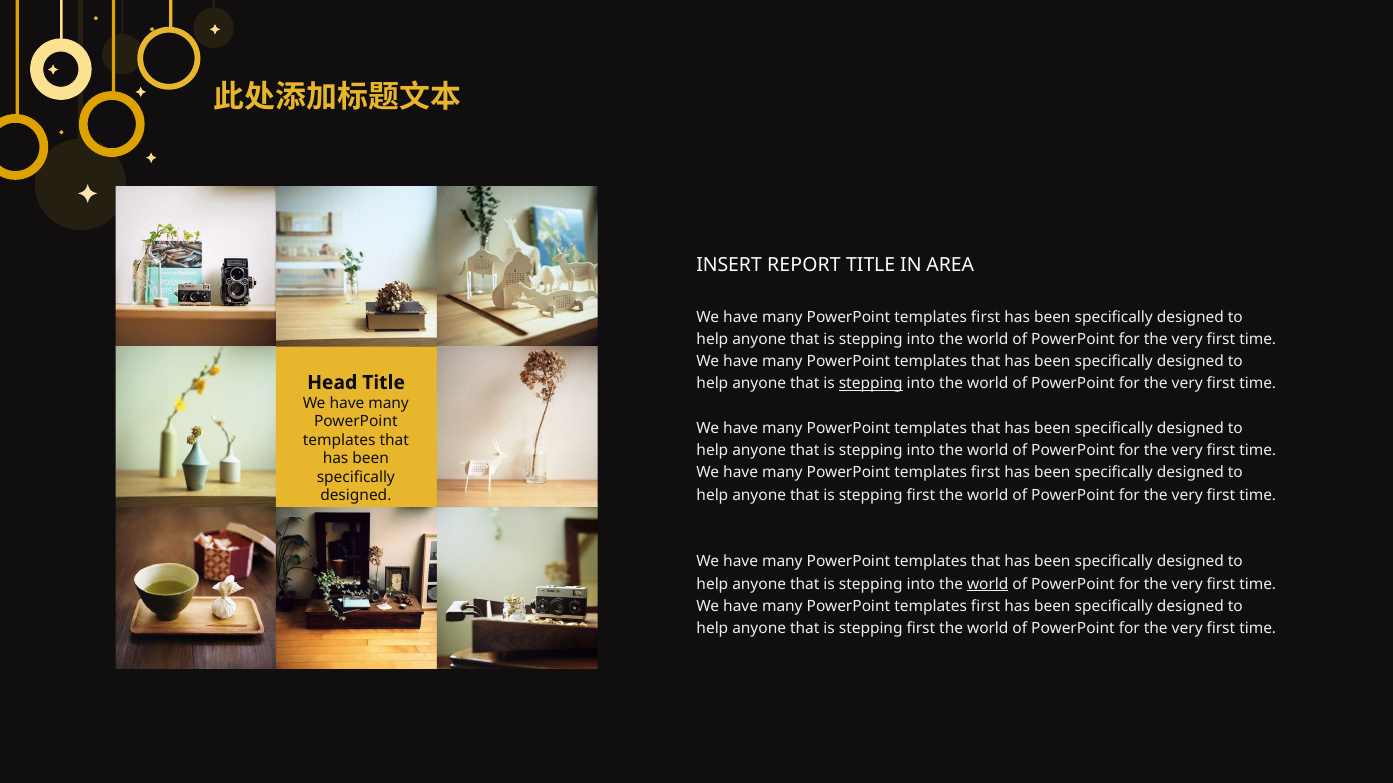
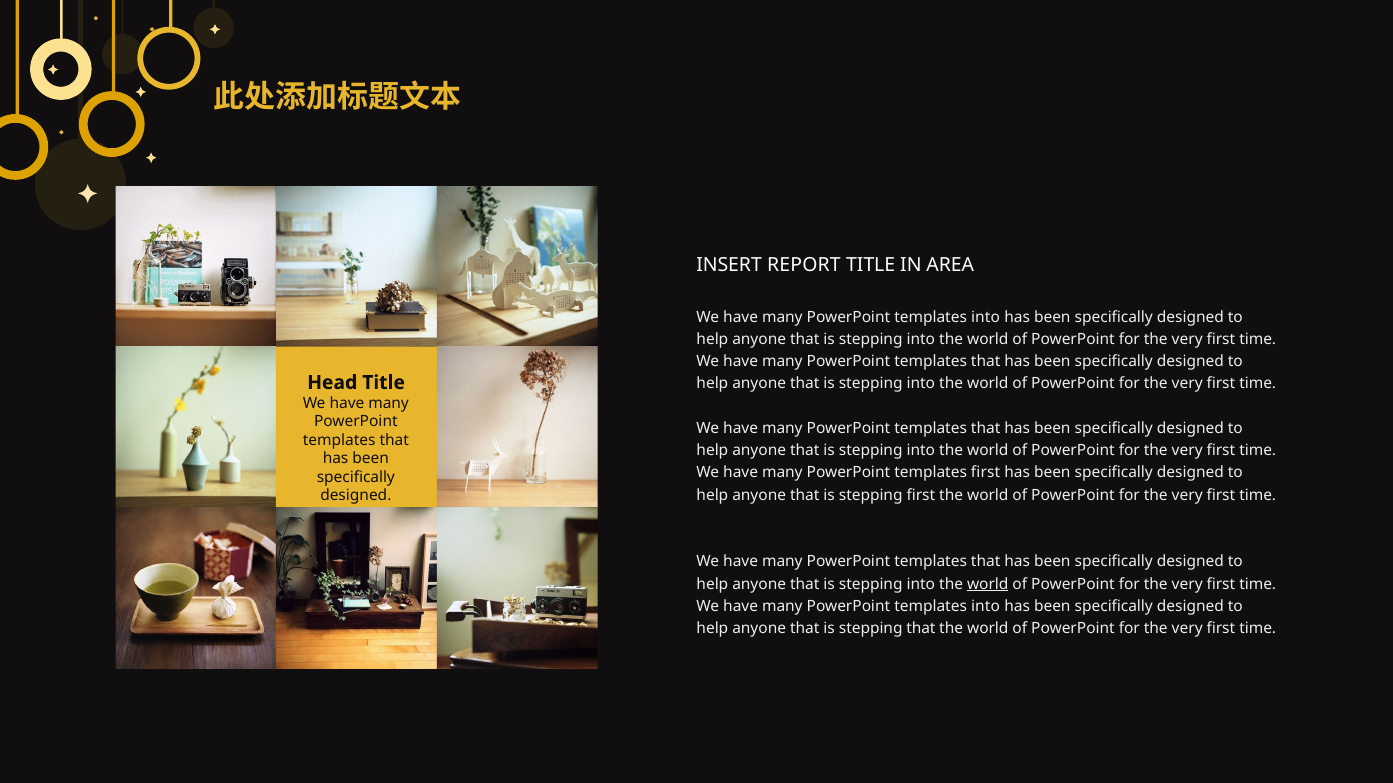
first at (986, 317): first -> into
stepping at (871, 384) underline: present -> none
first at (986, 607): first -> into
first at (921, 629): first -> that
